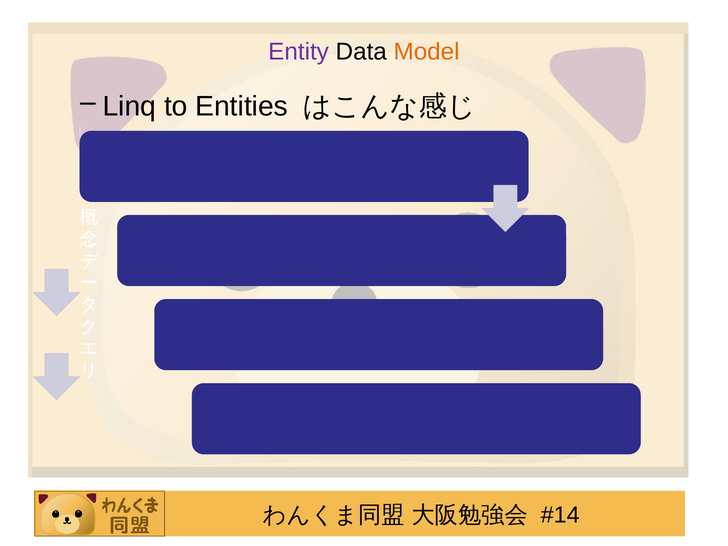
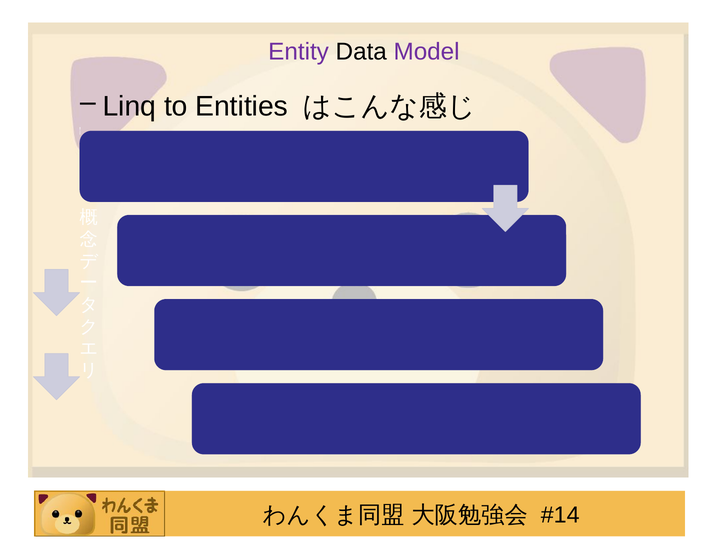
Model colour: orange -> purple
